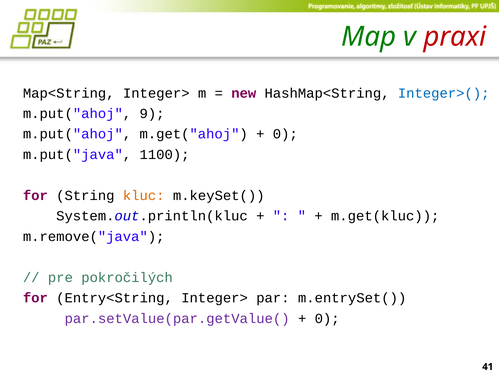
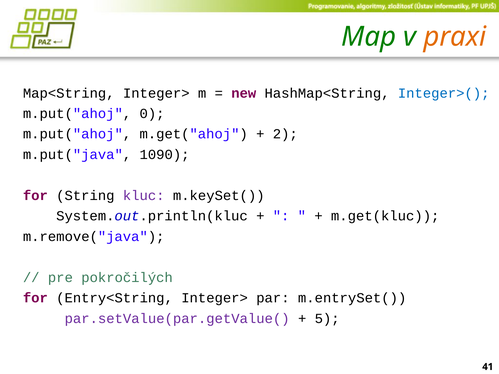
praxi colour: red -> orange
9: 9 -> 0
0 at (285, 134): 0 -> 2
1100: 1100 -> 1090
kluc colour: orange -> purple
0 at (327, 319): 0 -> 5
